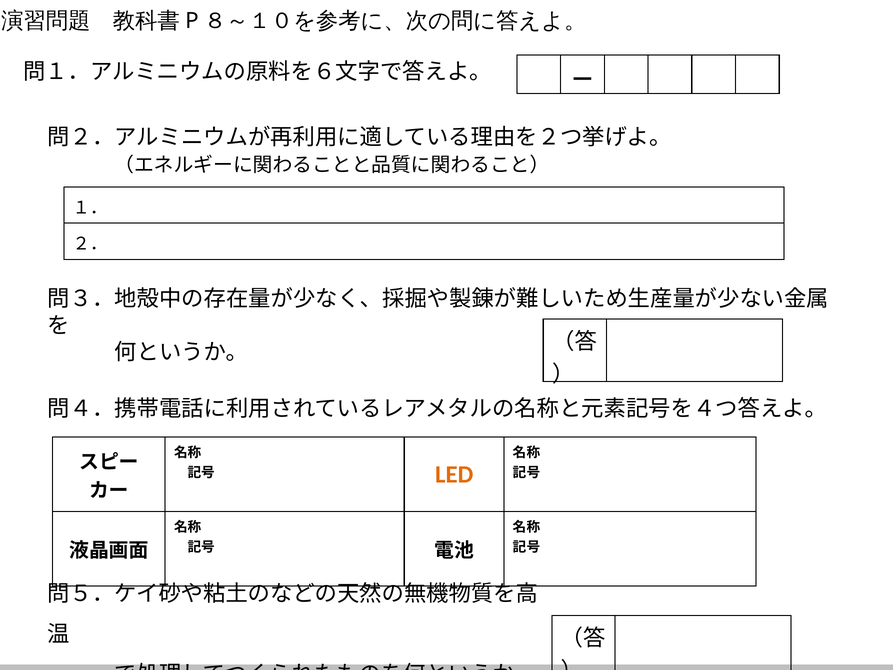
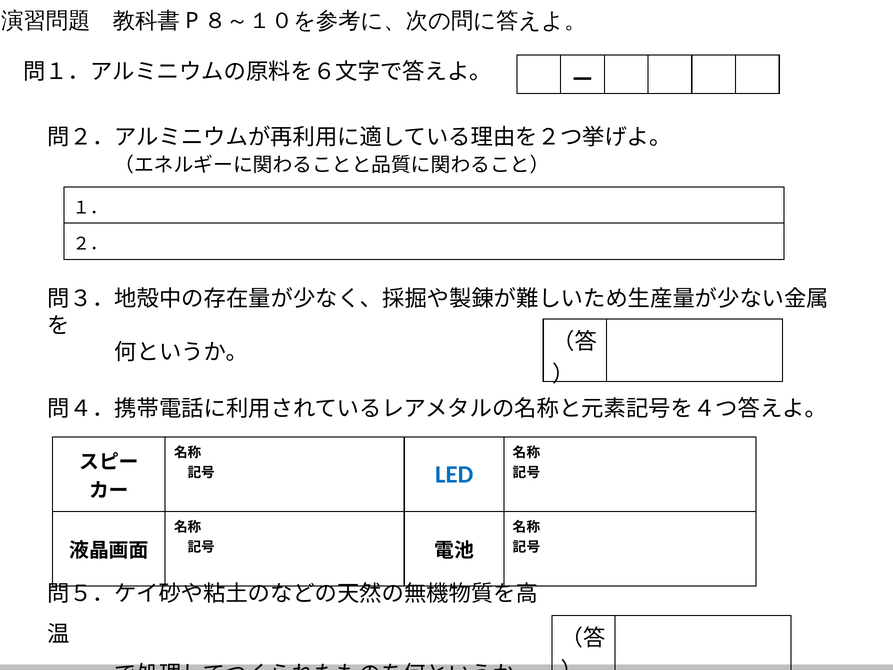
LED colour: orange -> blue
